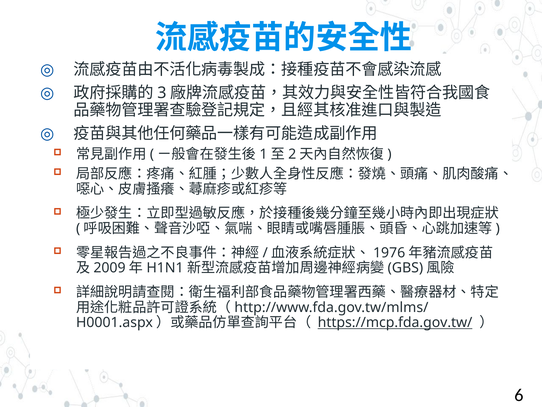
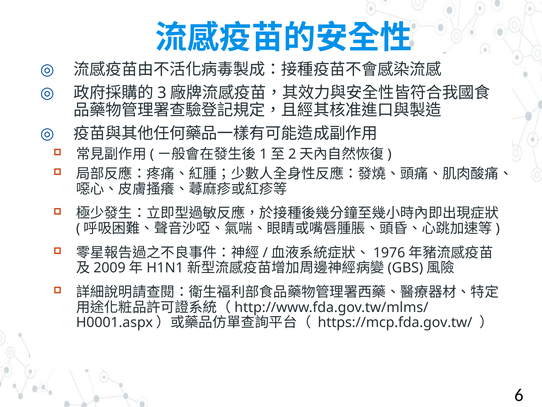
https://mcp.fda.gov.tw/ underline: present -> none
